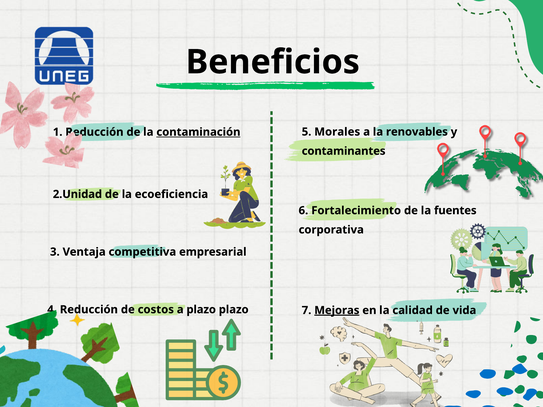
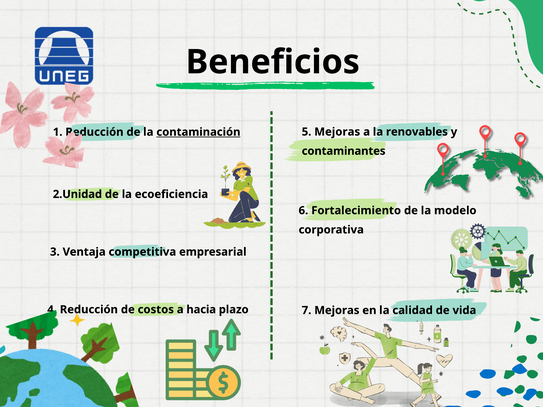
5 Morales: Morales -> Mejoras
fuentes: fuentes -> modelo
a plazo: plazo -> hacia
Mejoras at (337, 311) underline: present -> none
